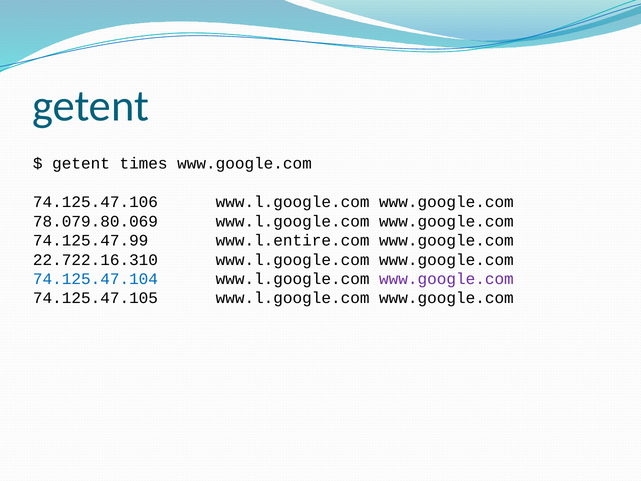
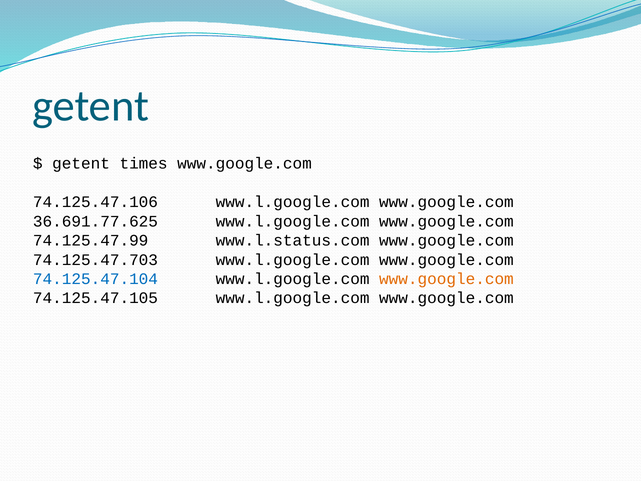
78.079.80.069: 78.079.80.069 -> 36.691.77.625
www.l.entire.com: www.l.entire.com -> www.l.status.com
22.722.16.310: 22.722.16.310 -> 74.125.47.703
www.google.com at (446, 279) colour: purple -> orange
